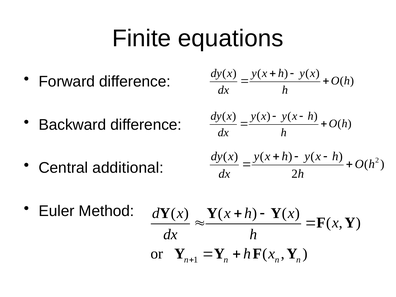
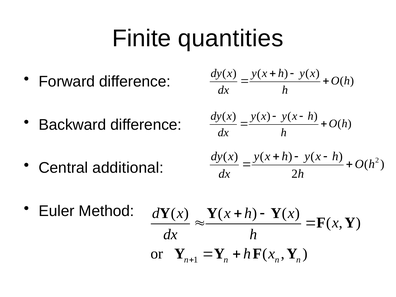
equations: equations -> quantities
